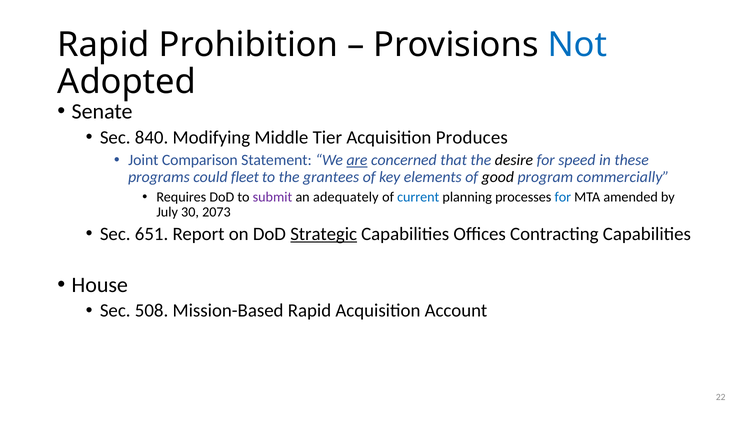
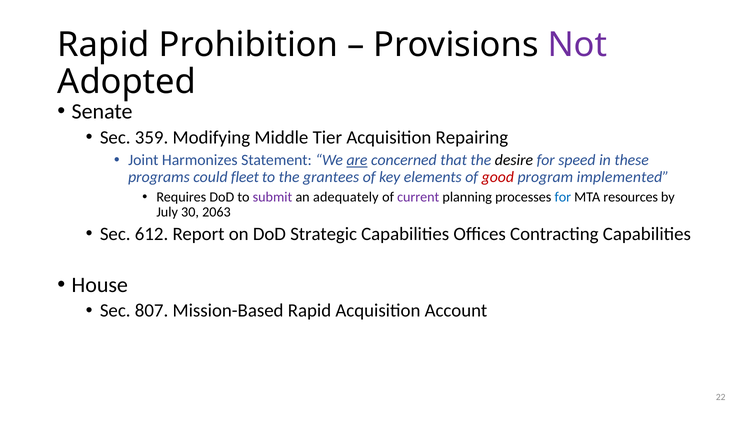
Not colour: blue -> purple
840: 840 -> 359
Produces: Produces -> Repairing
Comparison: Comparison -> Harmonizes
good colour: black -> red
commercially: commercially -> implemented
current colour: blue -> purple
amended: amended -> resources
2073: 2073 -> 2063
651: 651 -> 612
Strategic underline: present -> none
508: 508 -> 807
